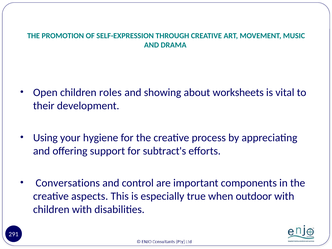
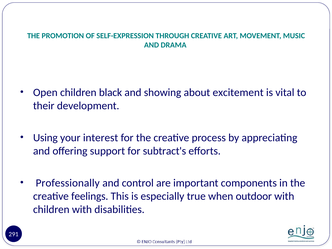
roles: roles -> black
worksheets: worksheets -> excitement
hygiene: hygiene -> interest
Conversations: Conversations -> Professionally
aspects: aspects -> feelings
